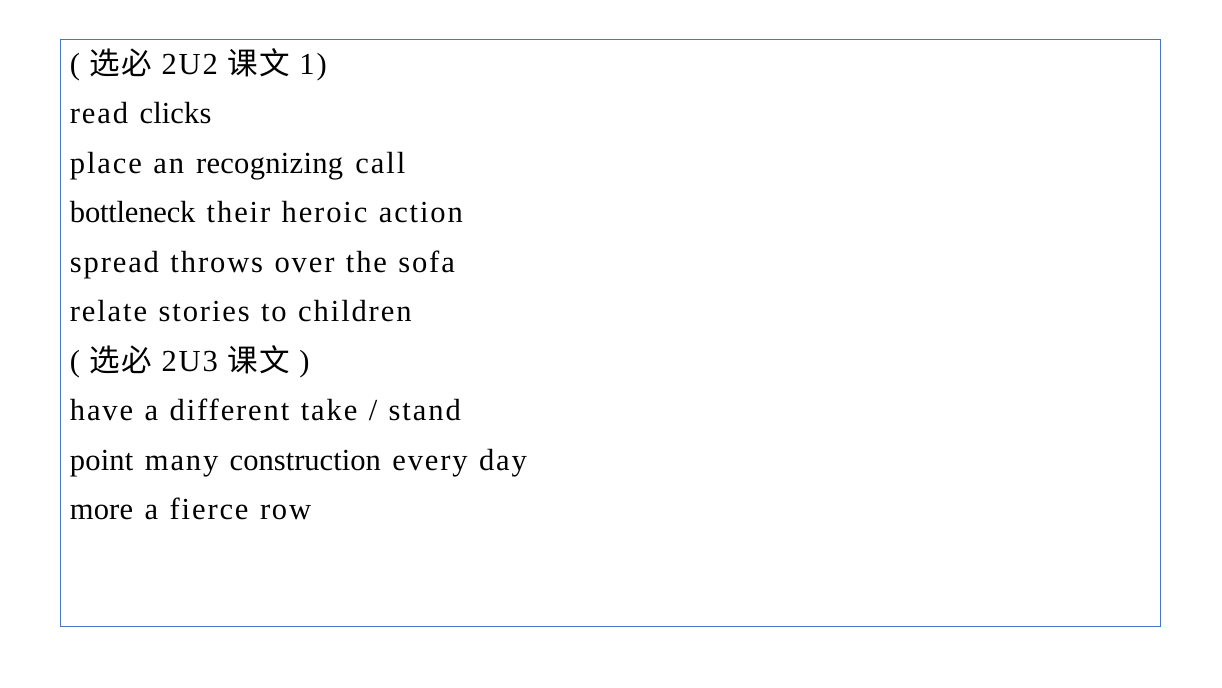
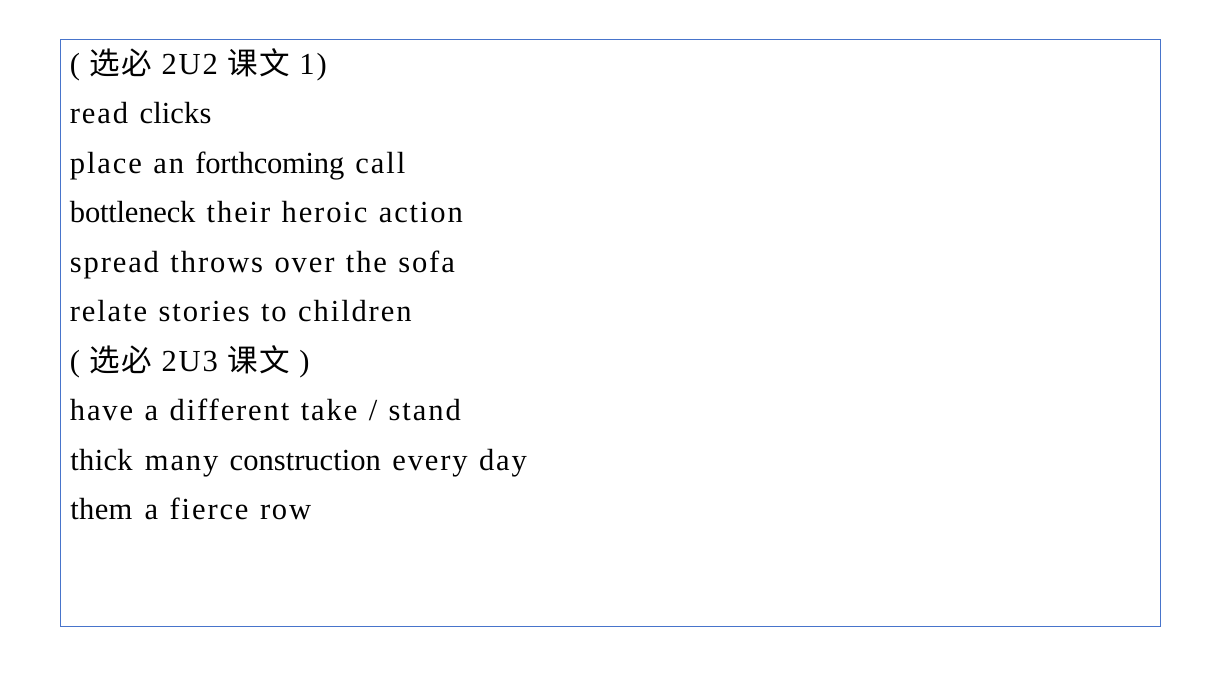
recognizing: recognizing -> forthcoming
point: point -> thick
more: more -> them
